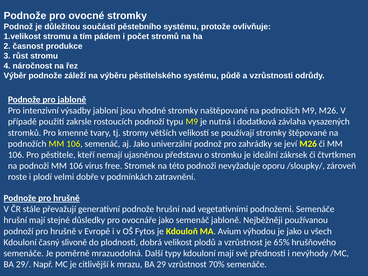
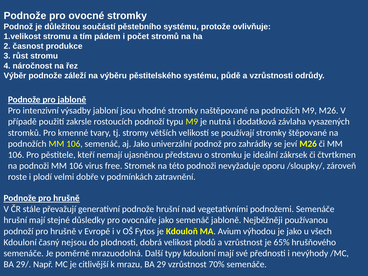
slivoně: slivoně -> nejsou
